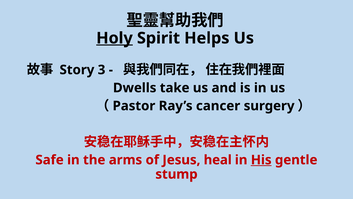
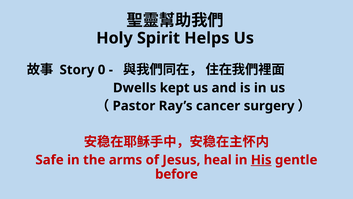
Holy underline: present -> none
3: 3 -> 0
take: take -> kept
stump: stump -> before
